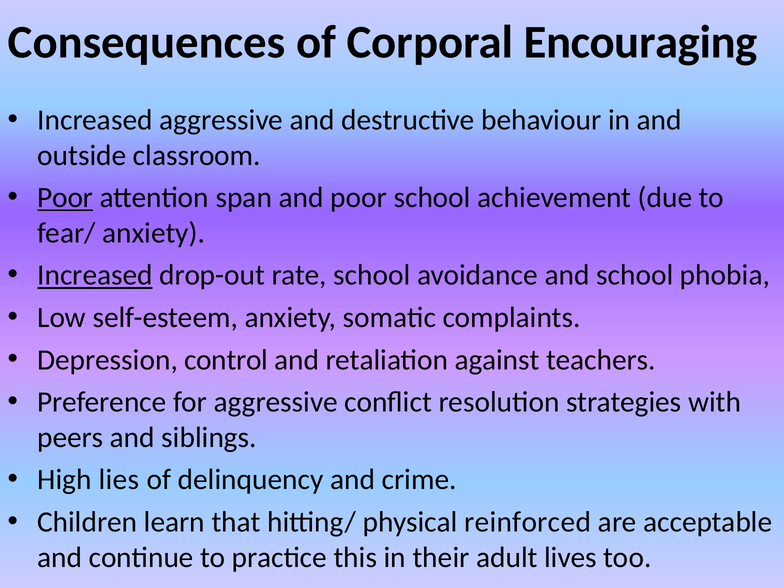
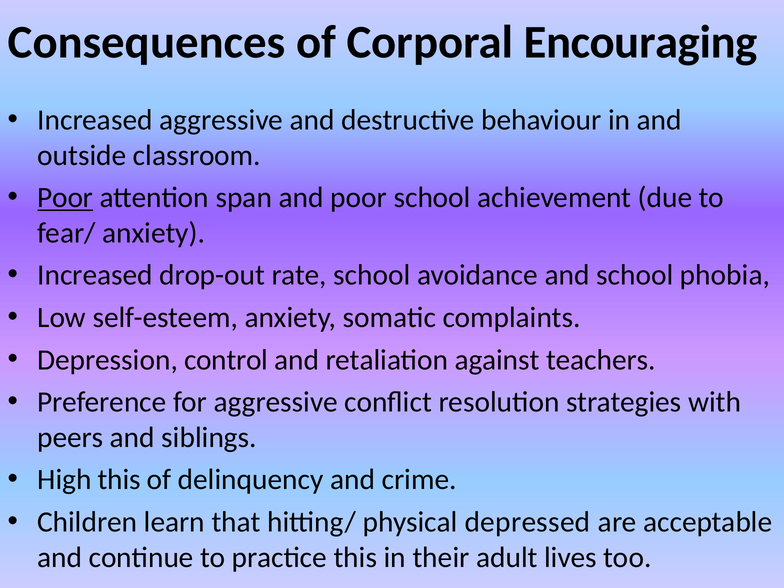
Increased at (95, 275) underline: present -> none
High lies: lies -> this
reinforced: reinforced -> depressed
